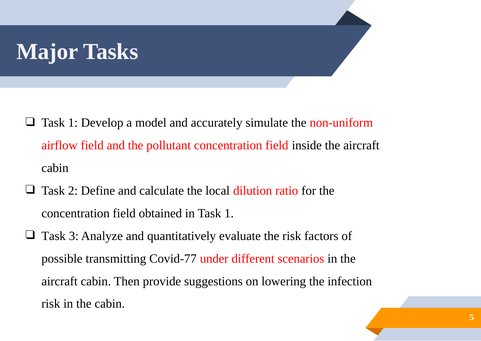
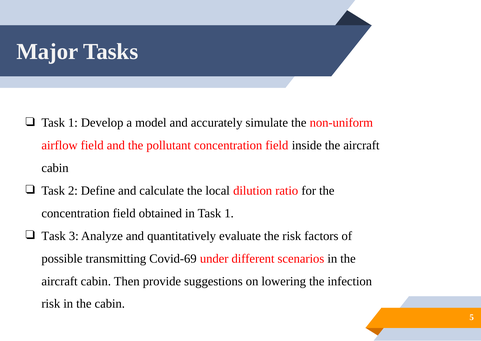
Covid-77: Covid-77 -> Covid-69
